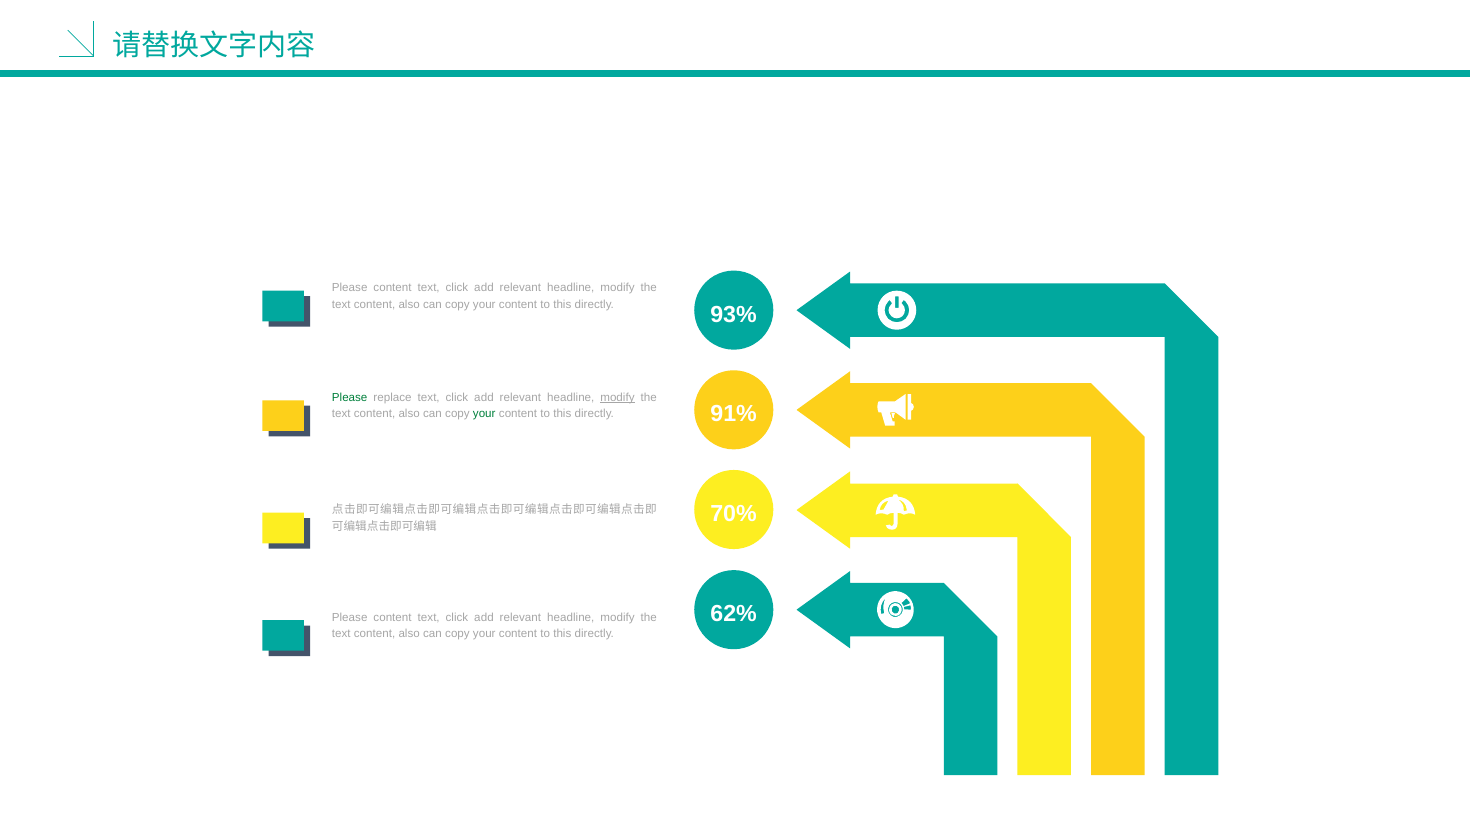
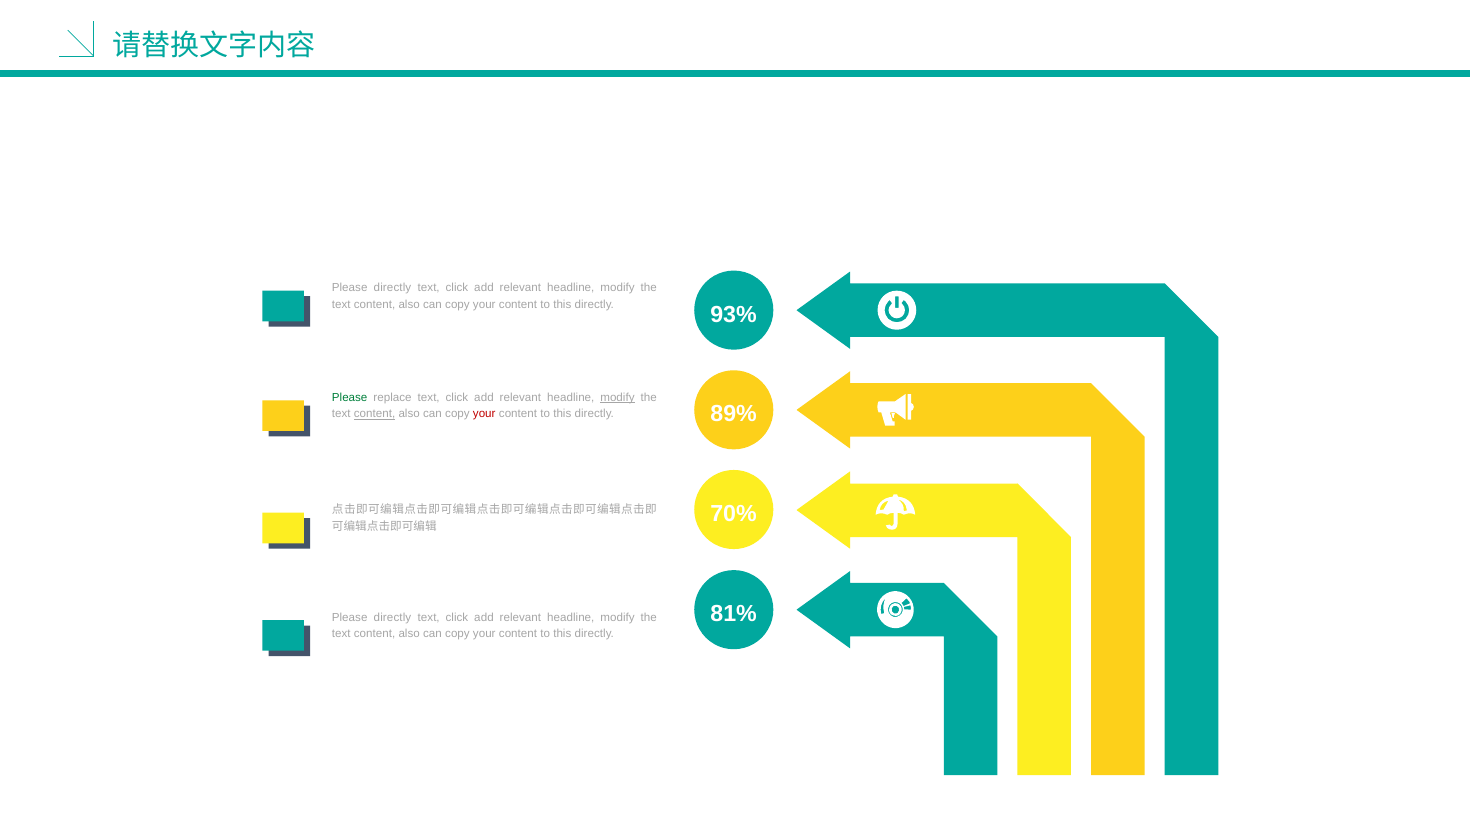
content at (393, 288): content -> directly
91%: 91% -> 89%
content at (375, 414) underline: none -> present
your at (484, 414) colour: green -> red
62%: 62% -> 81%
content at (393, 617): content -> directly
